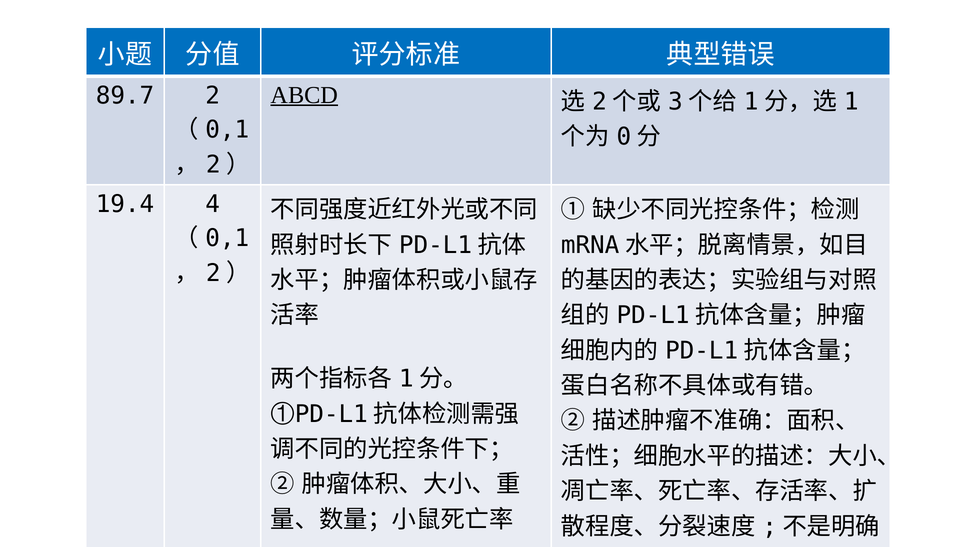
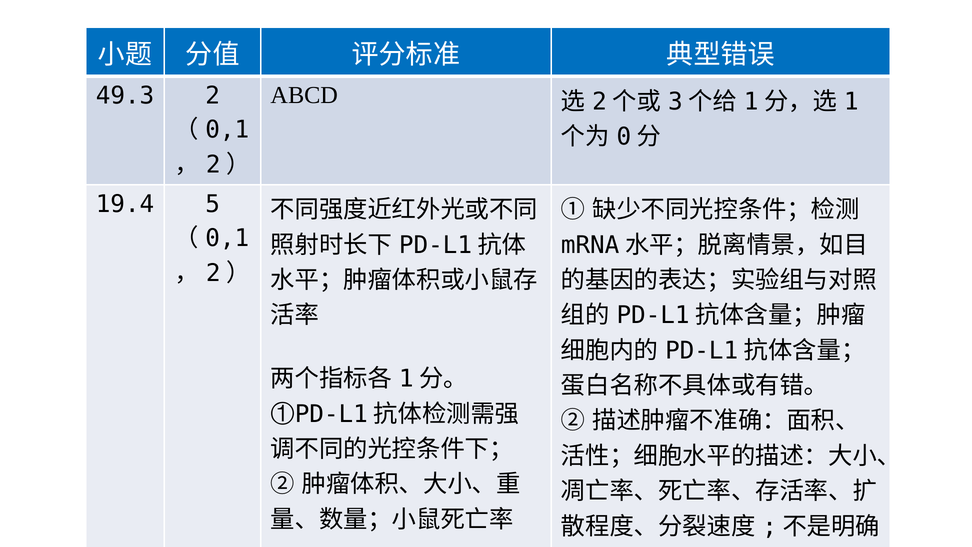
ABCD underline: present -> none
89.7: 89.7 -> 49.3
4: 4 -> 5
